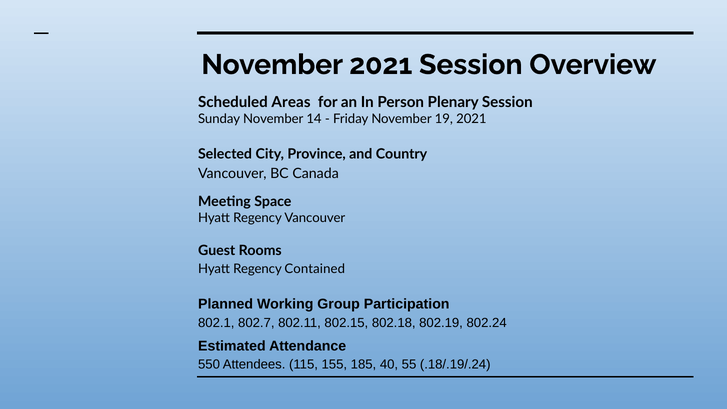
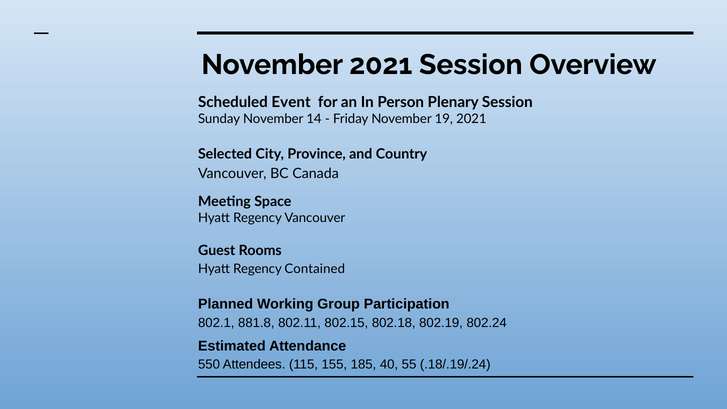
Areas: Areas -> Event
802.7: 802.7 -> 881.8
